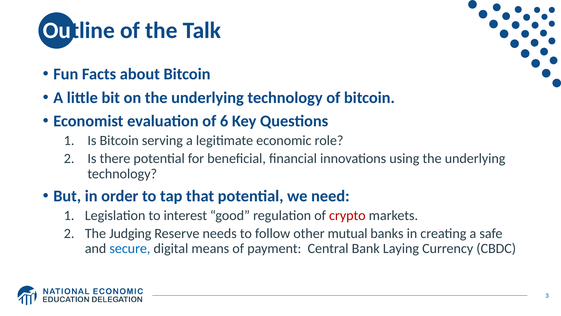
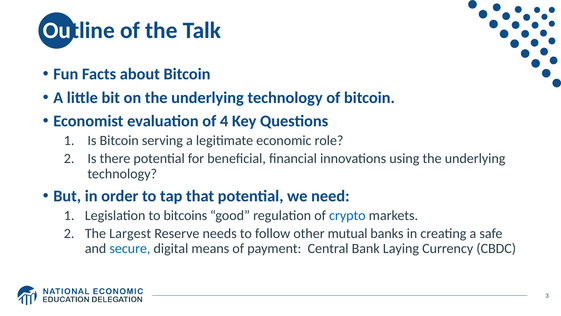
6: 6 -> 4
interest: interest -> bitcoins
crypto colour: red -> blue
Judging: Judging -> Largest
